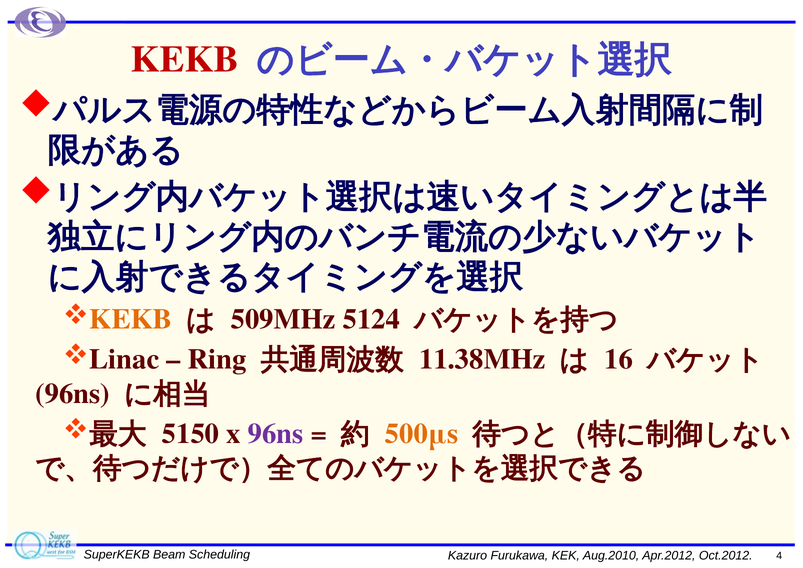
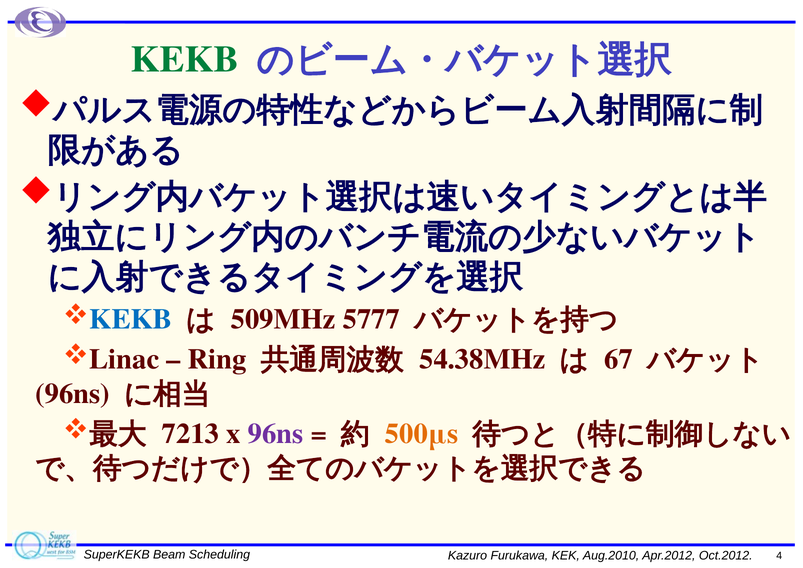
KEKB at (185, 59) colour: red -> green
KEKB at (131, 319) colour: orange -> blue
5124: 5124 -> 5777
11.38MHz: 11.38MHz -> 54.38MHz
16: 16 -> 67
5150: 5150 -> 7213
